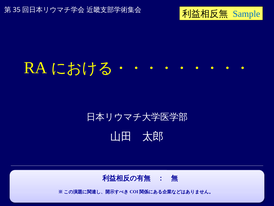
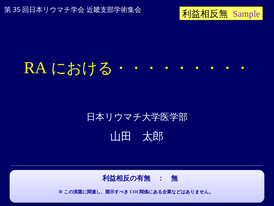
Sample colour: blue -> purple
